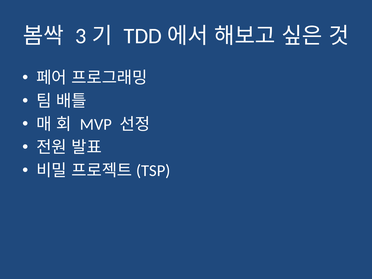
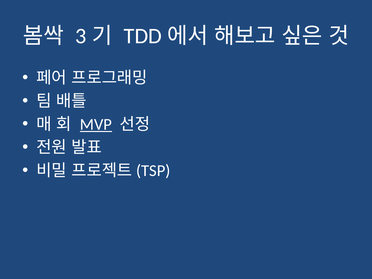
MVP underline: none -> present
